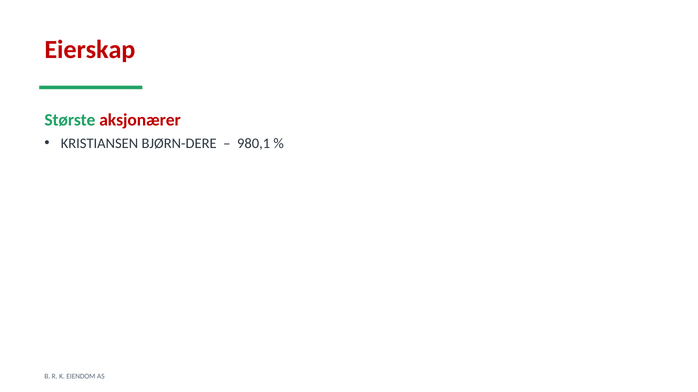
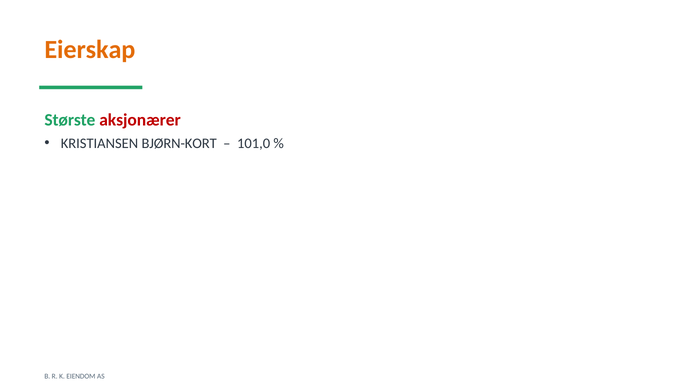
Eierskap colour: red -> orange
BJØRN-DERE: BJØRN-DERE -> BJØRN-KORT
980,1: 980,1 -> 101,0
